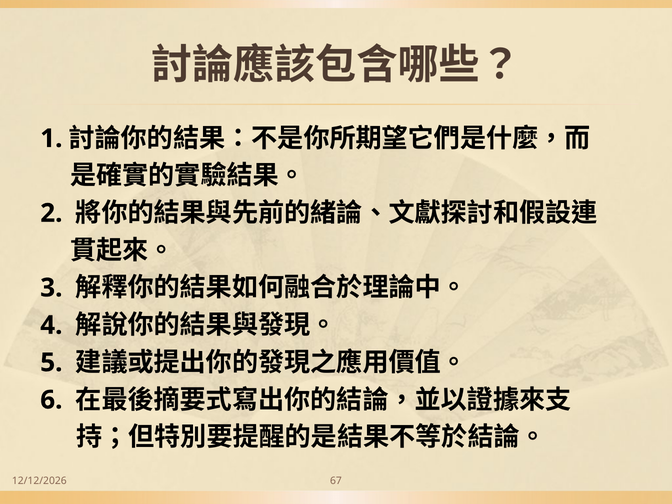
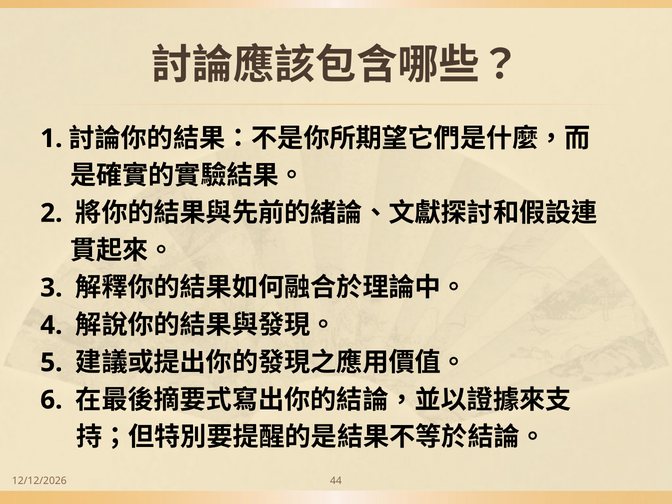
67: 67 -> 44
